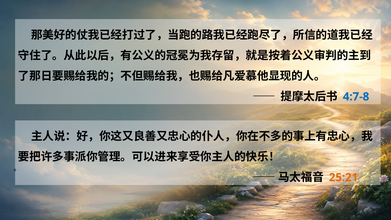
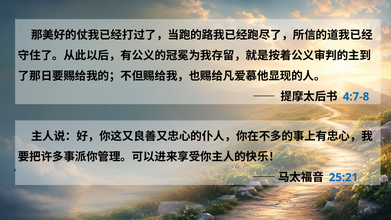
25:21 colour: orange -> blue
